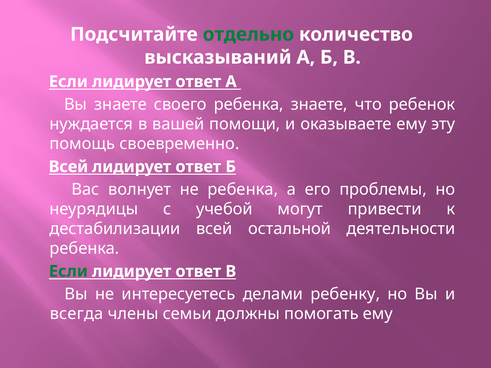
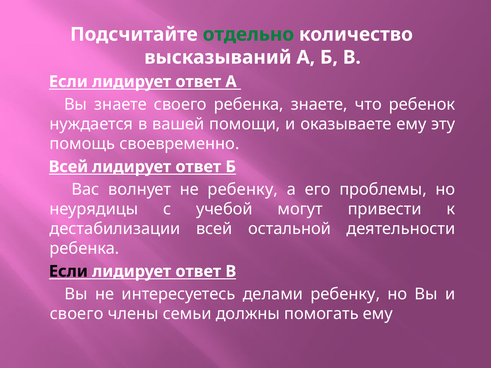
не ребенка: ребенка -> ребенку
Если at (68, 272) colour: green -> black
всегда at (77, 314): всегда -> своего
